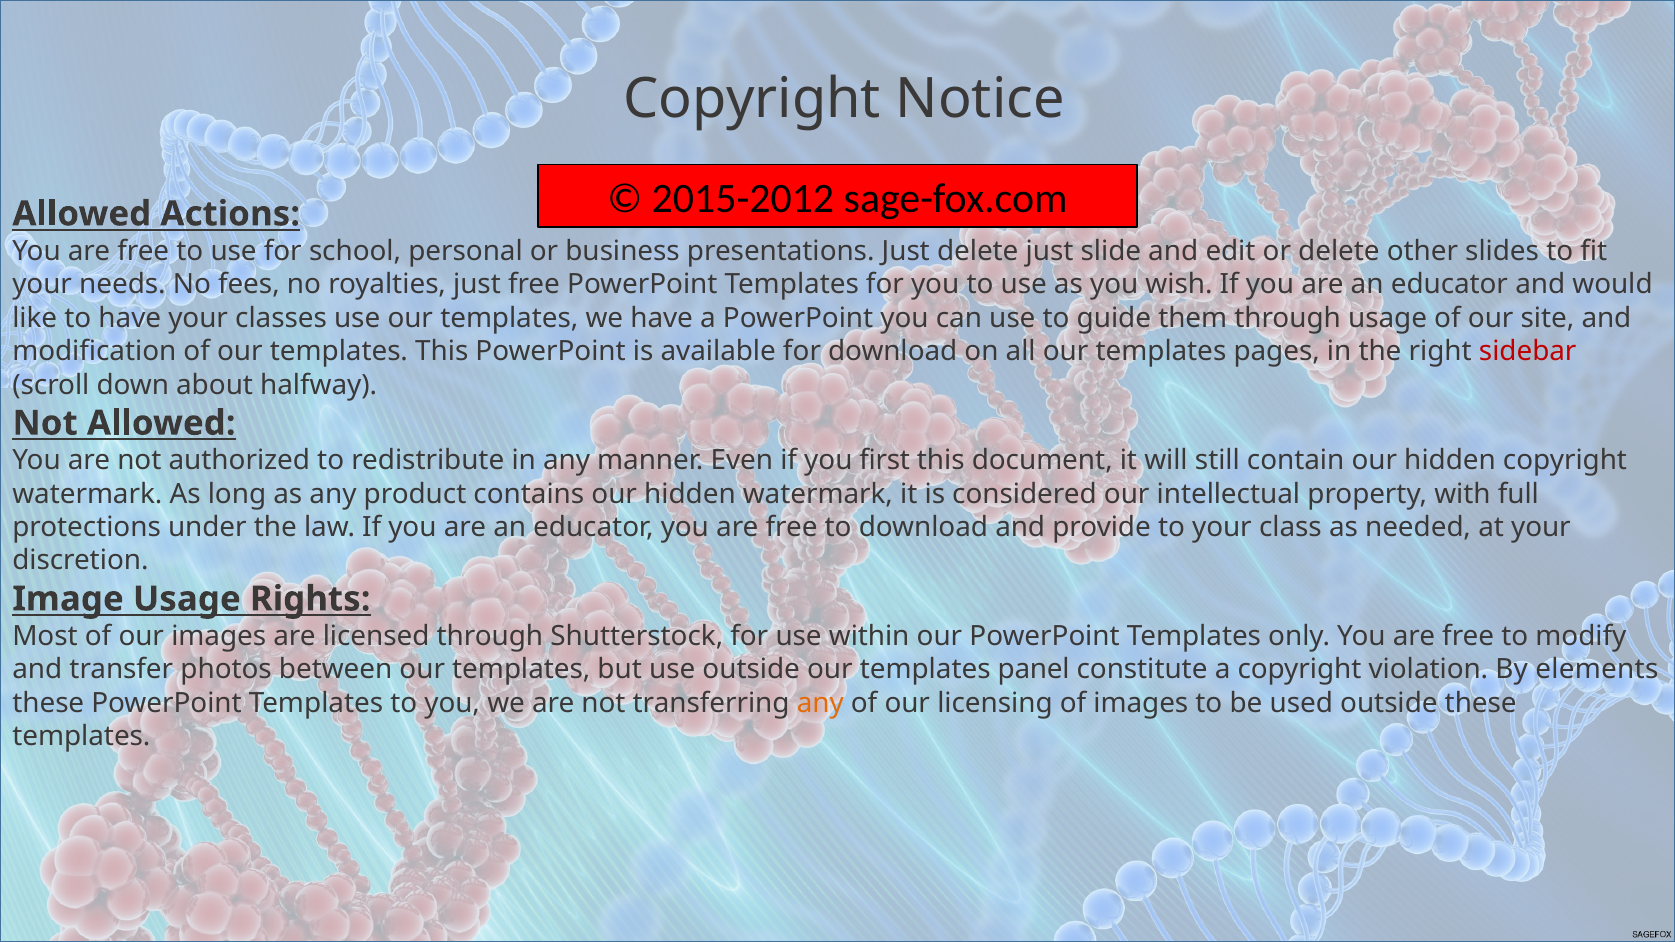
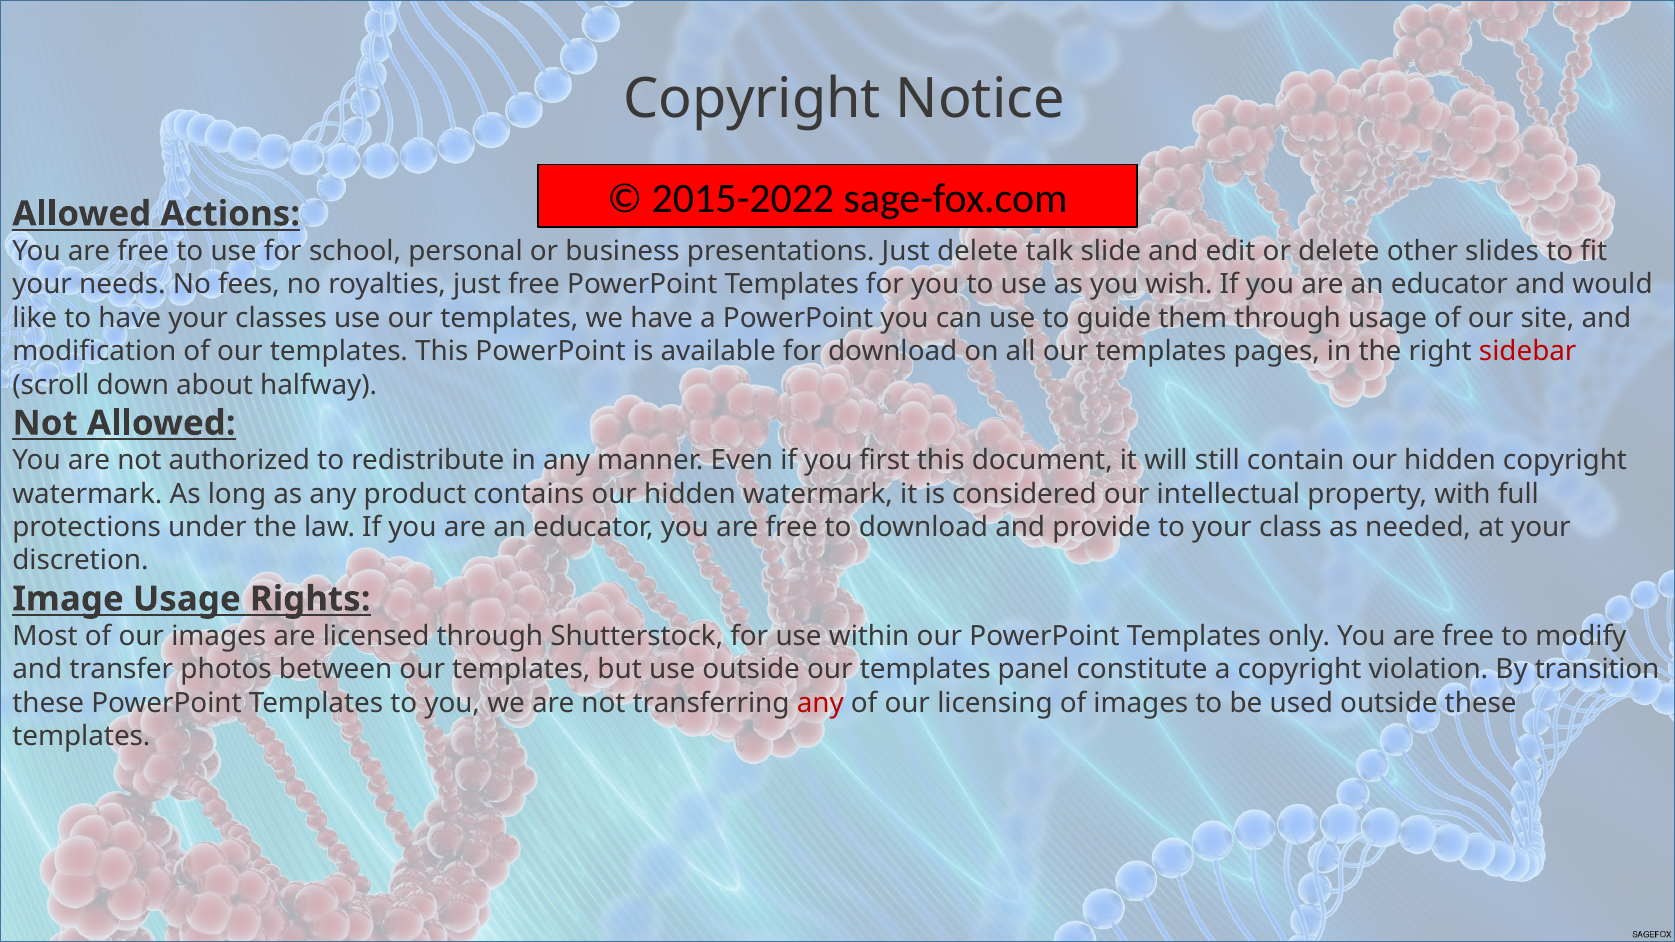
2015-2012: 2015-2012 -> 2015-2022
delete just: just -> talk
elements: elements -> transition
any at (820, 703) colour: orange -> red
